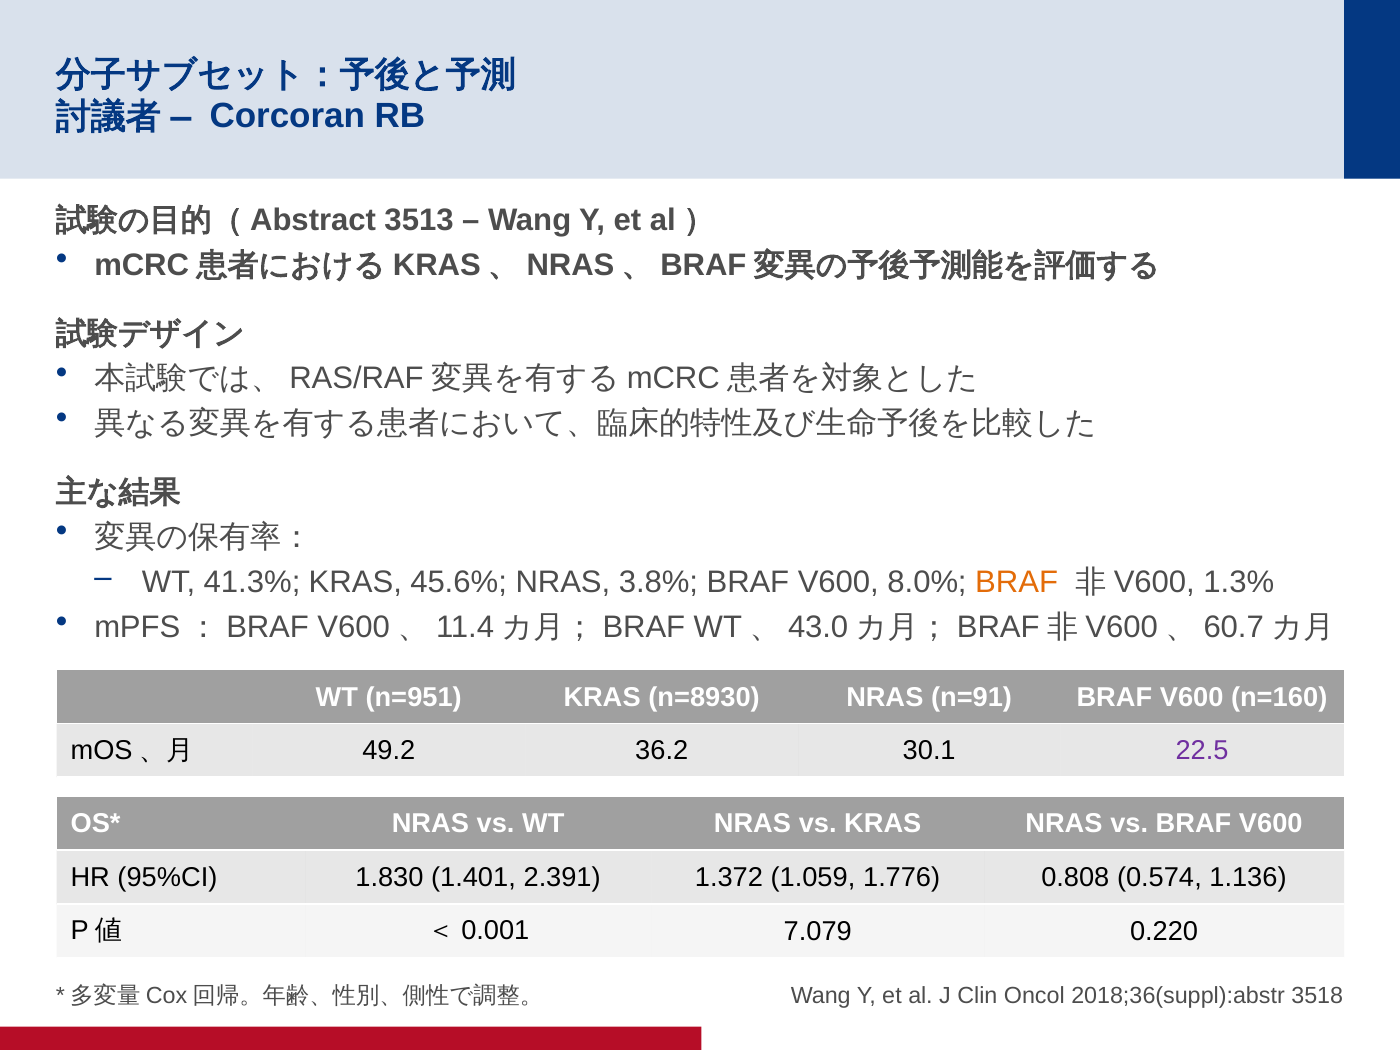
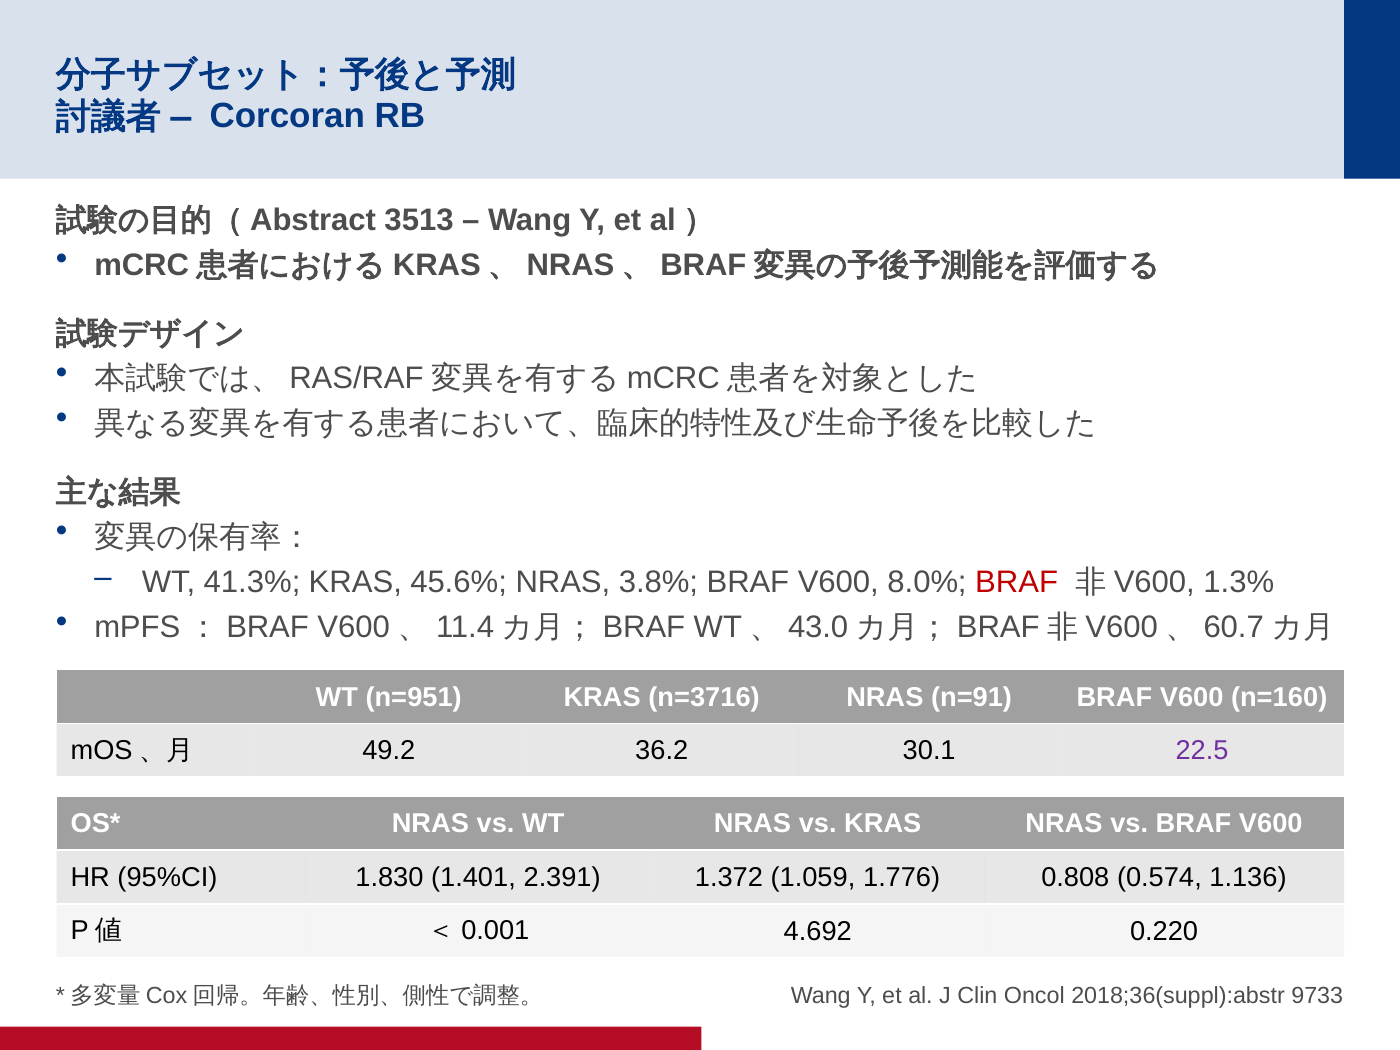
BRAF at (1017, 582) colour: orange -> red
n=8930: n=8930 -> n=3716
7.079: 7.079 -> 4.692
3518: 3518 -> 9733
